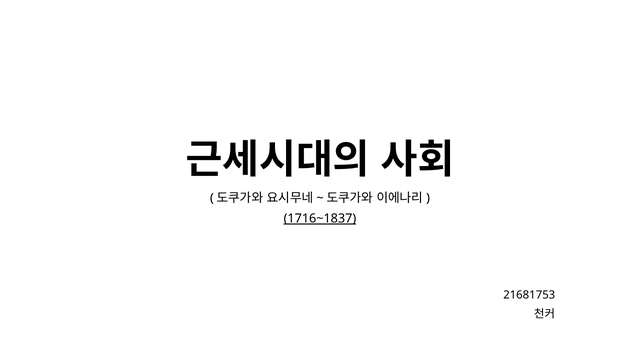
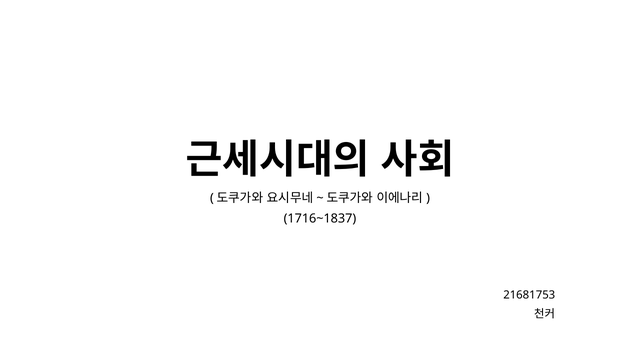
1716~1837 underline: present -> none
